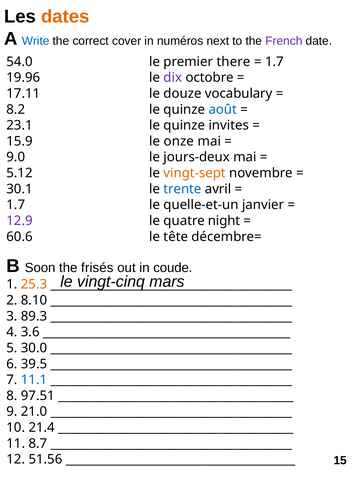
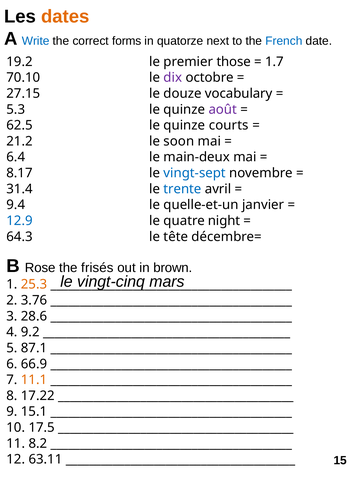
cover: cover -> forms
numéros: numéros -> quatorze
French colour: purple -> blue
54.0: 54.0 -> 19.2
there: there -> those
19.96: 19.96 -> 70.10
17.11: 17.11 -> 27.15
8.2: 8.2 -> 5.3
août colour: blue -> purple
23.1: 23.1 -> 62.5
invites: invites -> courts
15.9: 15.9 -> 21.2
onze: onze -> soon
9.0: 9.0 -> 6.4
jours-deux: jours-deux -> main-deux
5.12: 5.12 -> 8.17
vingt-sept colour: orange -> blue
30.1: 30.1 -> 31.4
1.7 at (16, 204): 1.7 -> 9.4
12.9 colour: purple -> blue
60.6: 60.6 -> 64.3
Soon: Soon -> Rose
coude: coude -> brown
8.10: 8.10 -> 3.76
89.3: 89.3 -> 28.6
3.6: 3.6 -> 9.2
30.0: 30.0 -> 87.1
39.5: 39.5 -> 66.9
11.1 colour: blue -> orange
97.51: 97.51 -> 17.22
21.0: 21.0 -> 15.1
21.4: 21.4 -> 17.5
8.7: 8.7 -> 8.2
51.56: 51.56 -> 63.11
